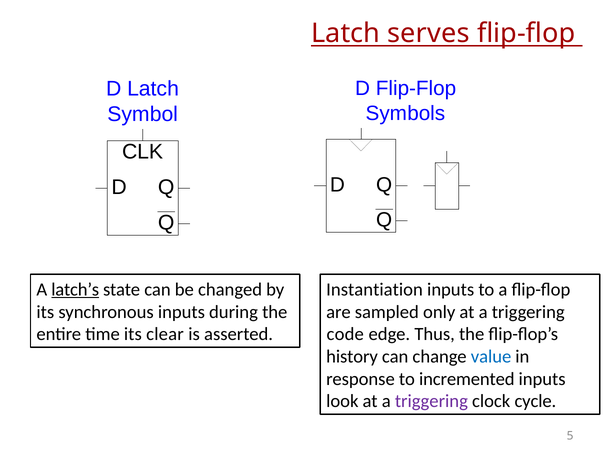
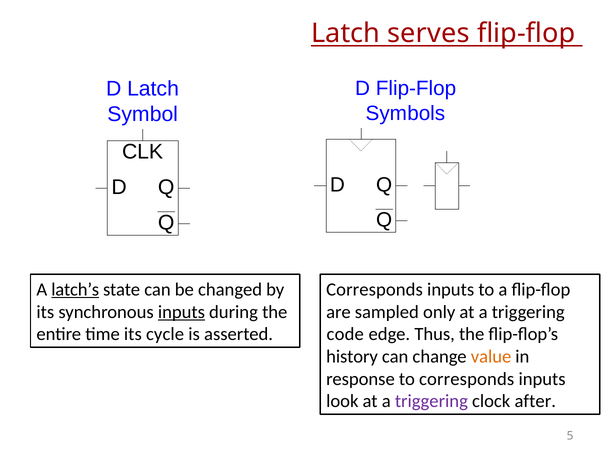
Instantiation at (375, 290): Instantiation -> Corresponds
inputs at (181, 312) underline: none -> present
clear: clear -> cycle
value colour: blue -> orange
to incremented: incremented -> corresponds
cycle: cycle -> after
